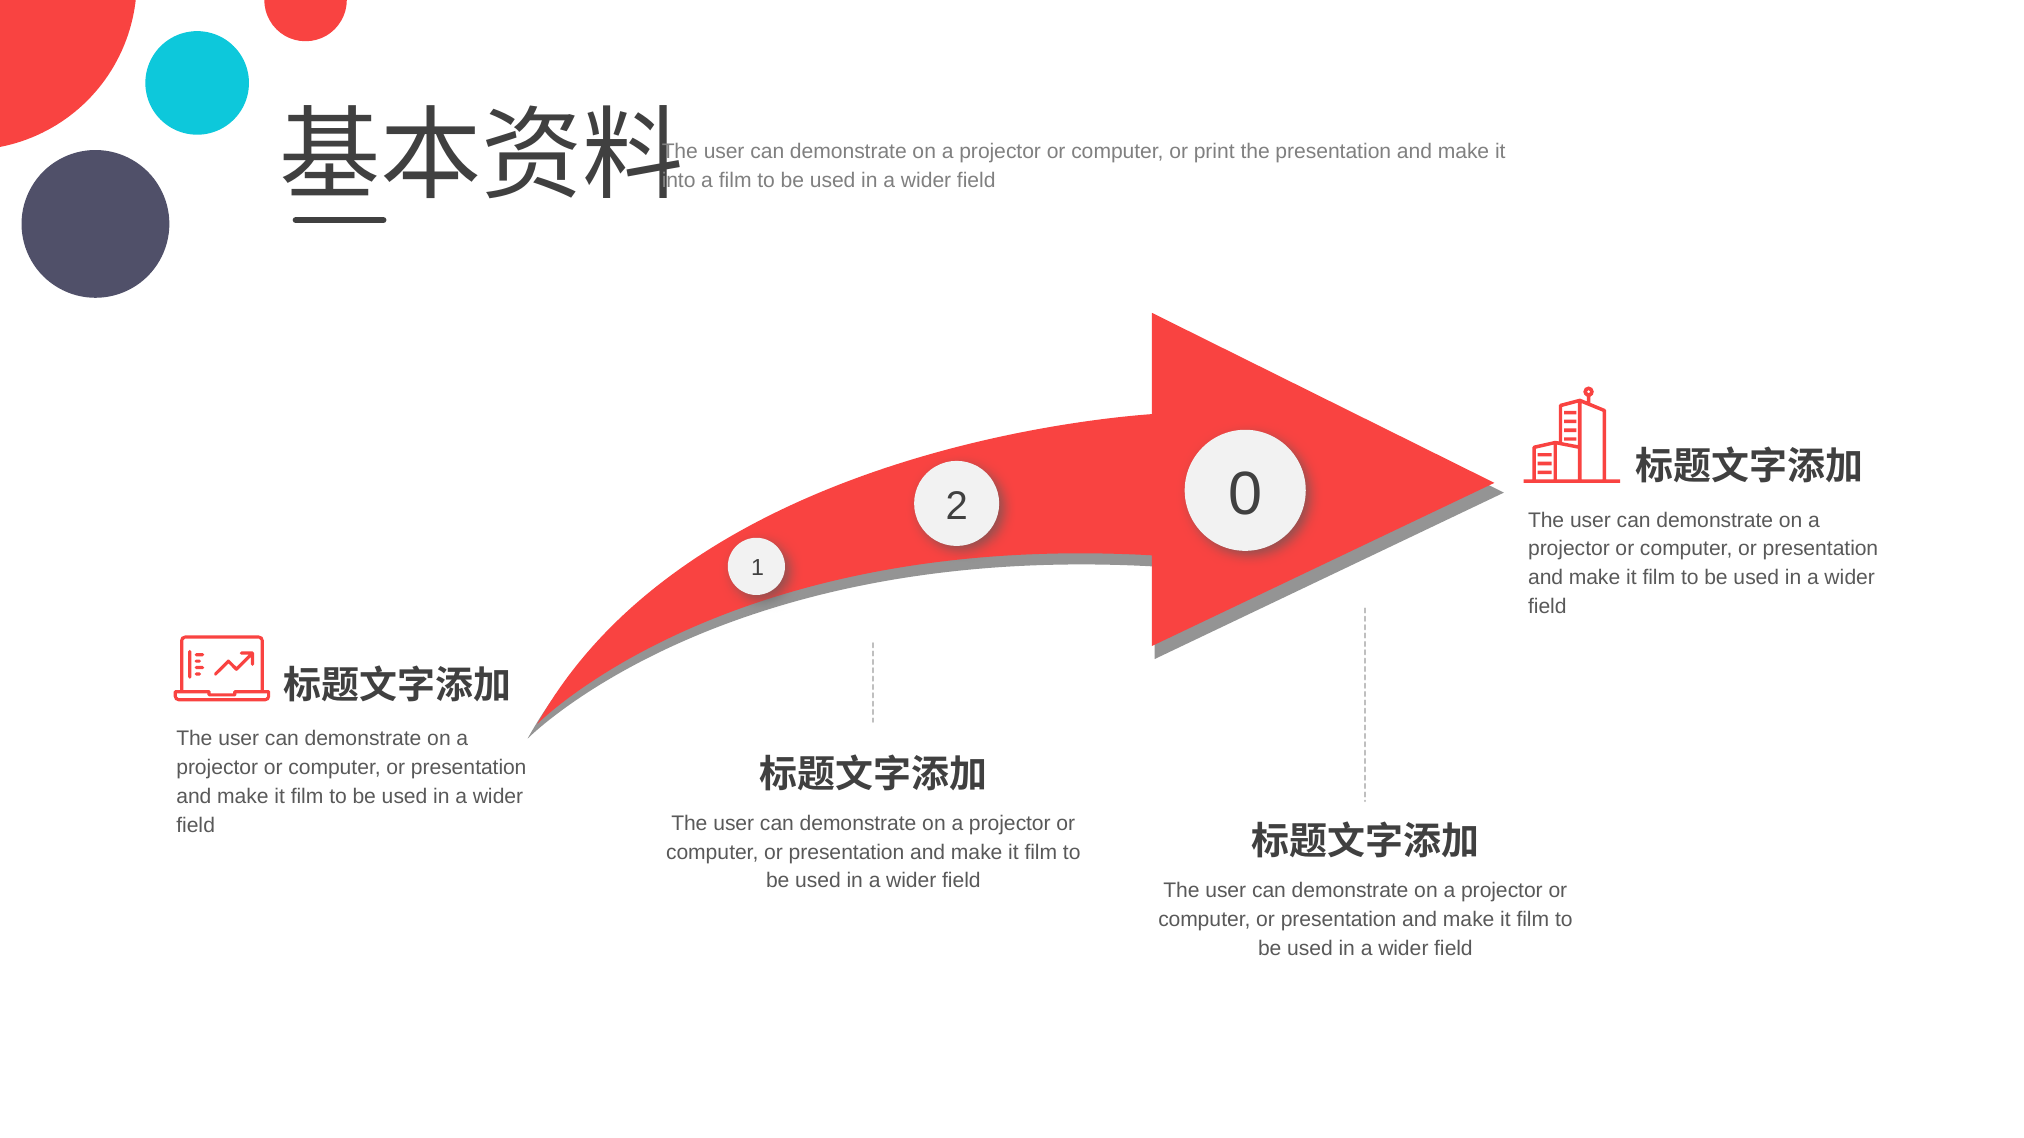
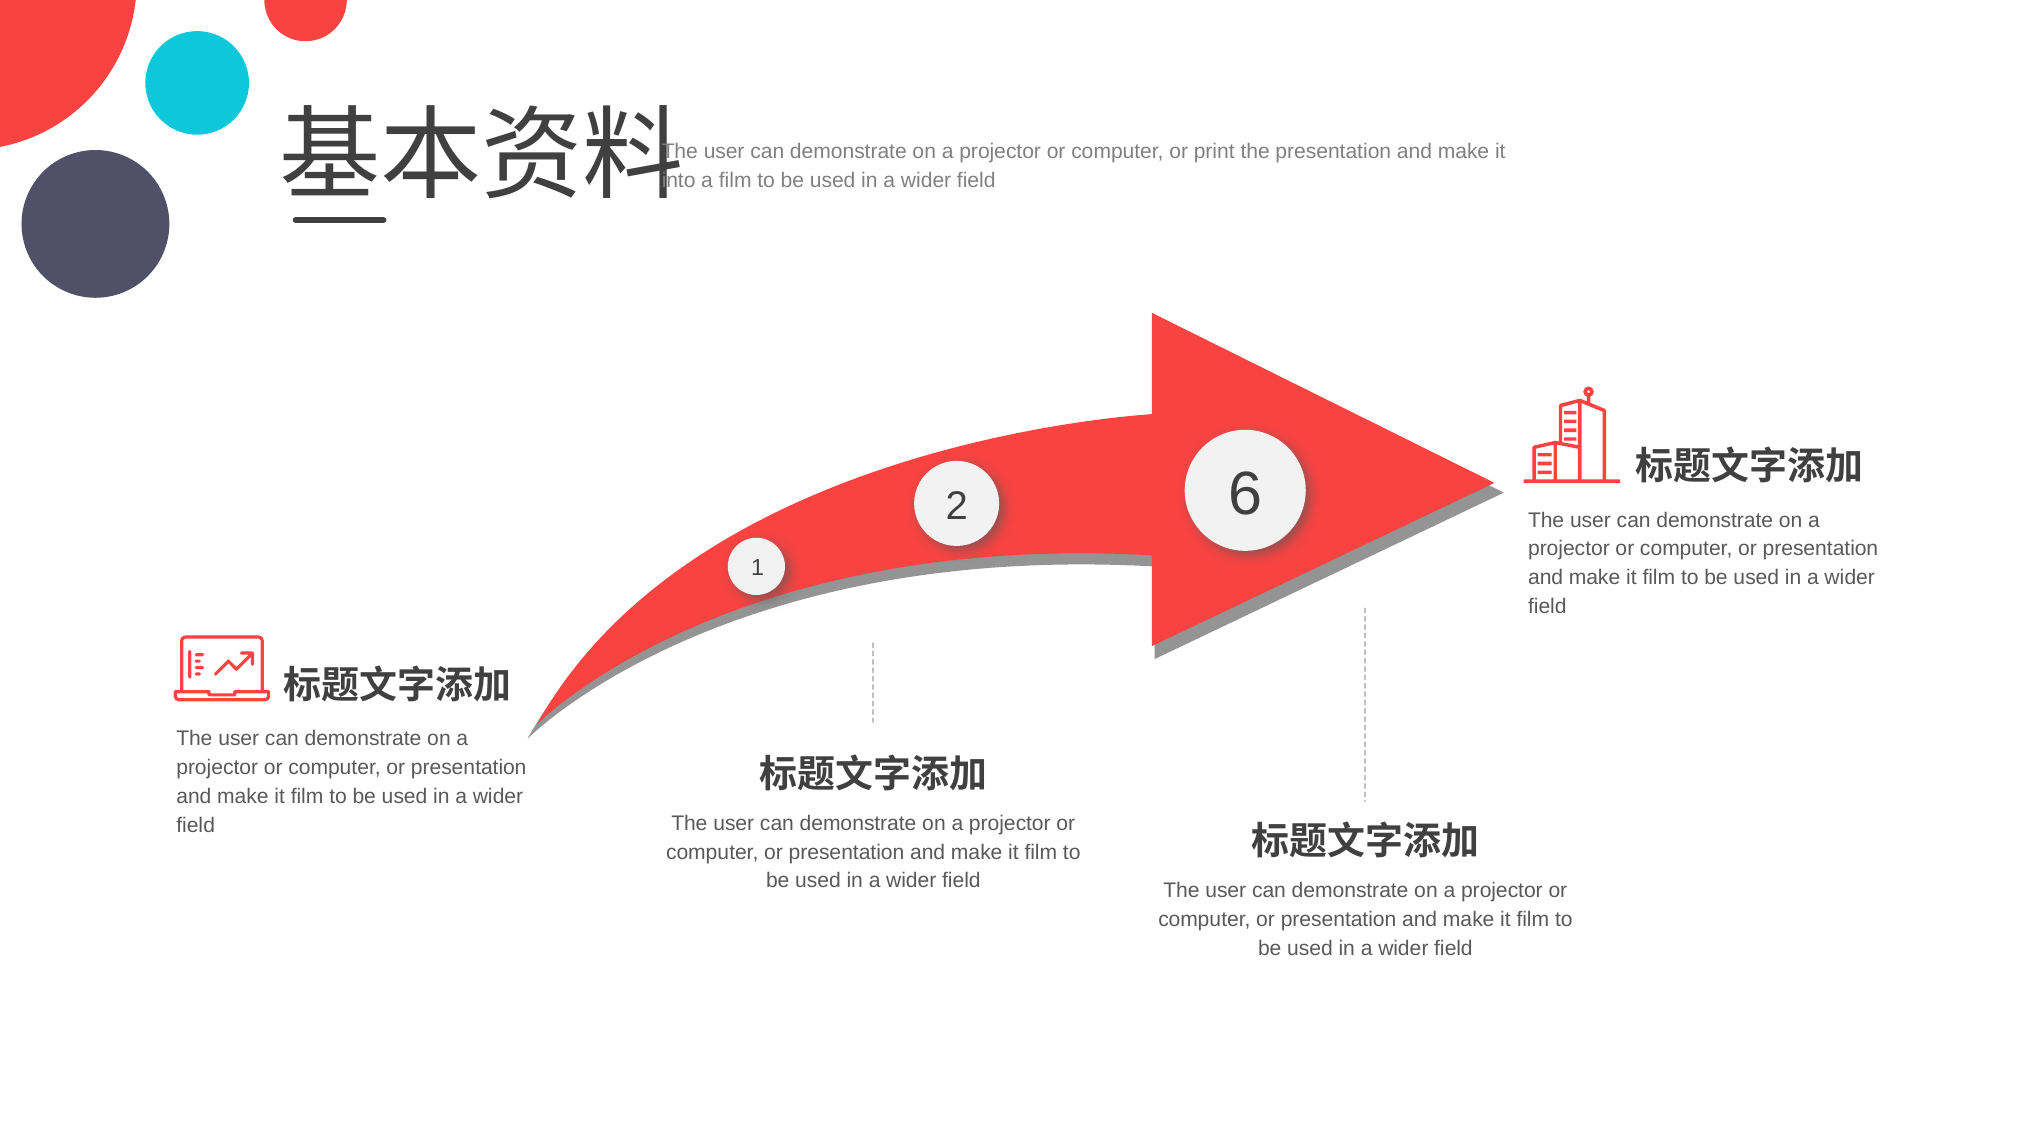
0: 0 -> 6
